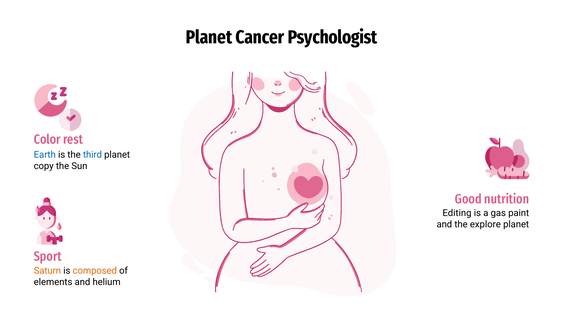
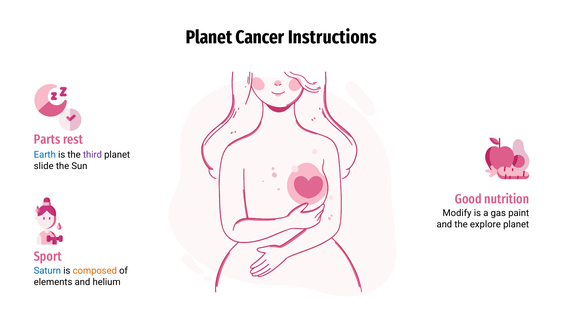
Psychologist: Psychologist -> Instructions
Color: Color -> Parts
third colour: blue -> purple
copy: copy -> slide
Editing: Editing -> Modify
Saturn colour: orange -> blue
